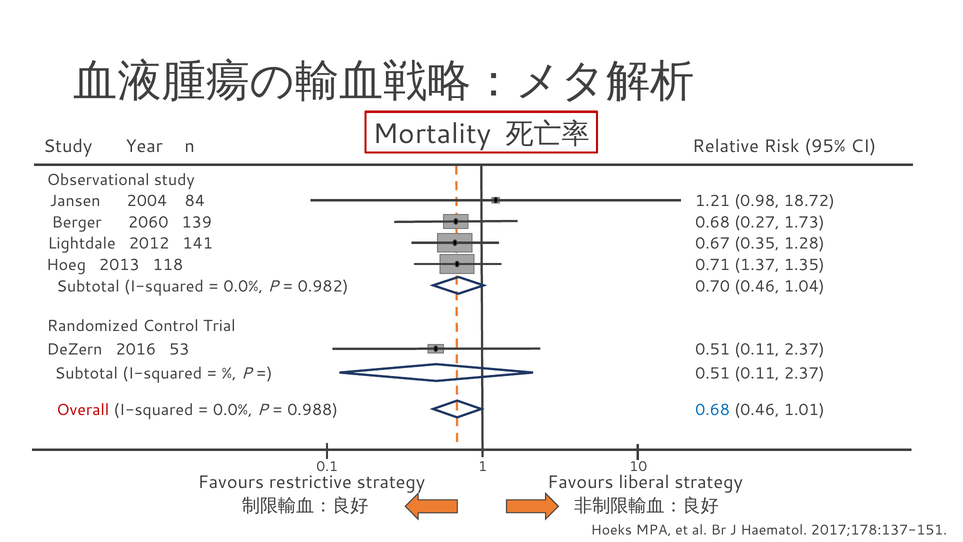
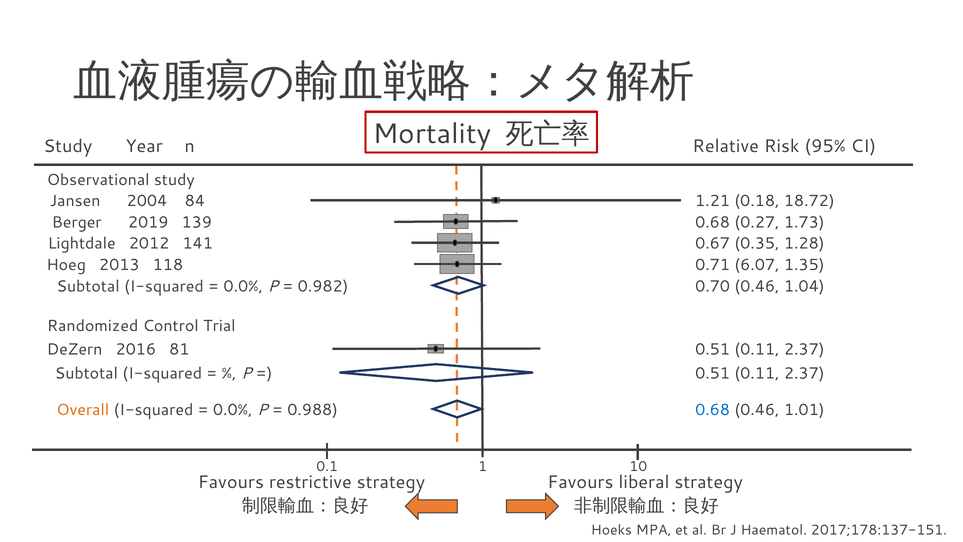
0.98: 0.98 -> 0.18
2060: 2060 -> 2019
1.37: 1.37 -> 6.07
53: 53 -> 81
Overall colour: red -> orange
